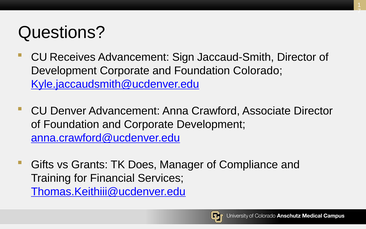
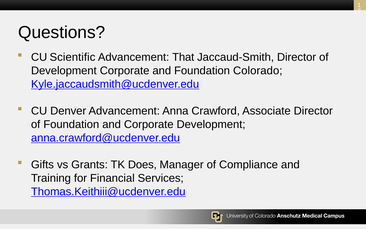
Receives: Receives -> Scientific
Sign: Sign -> That
